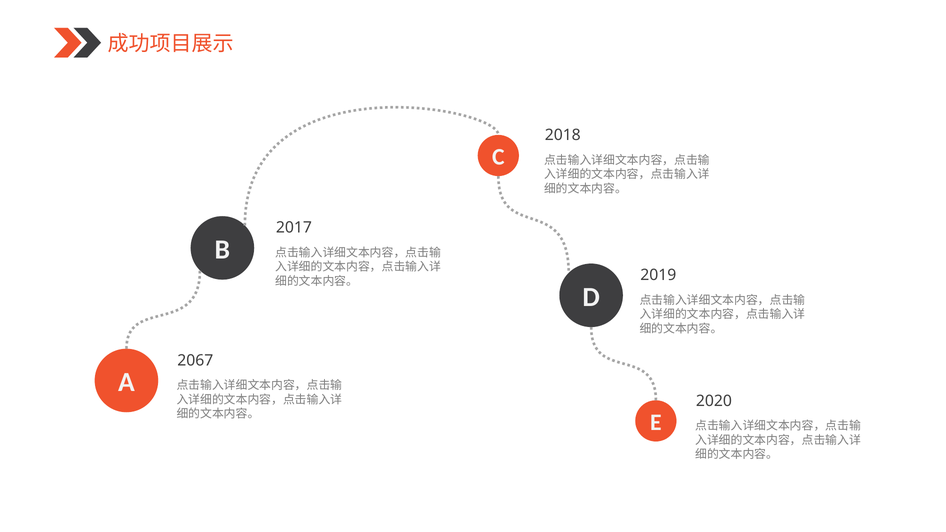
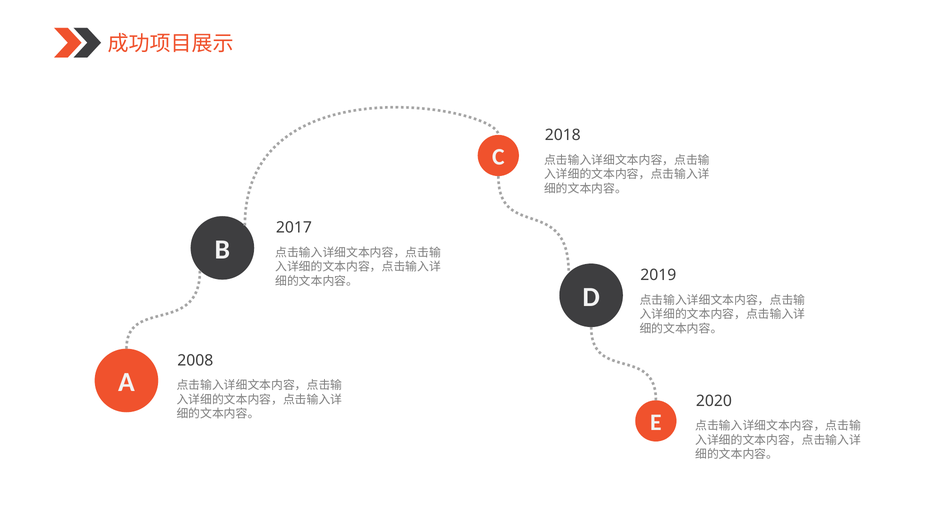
2067: 2067 -> 2008
